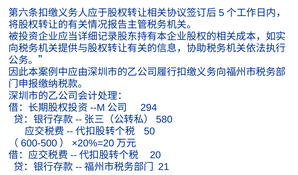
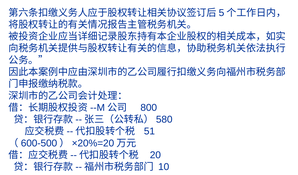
294: 294 -> 800
50: 50 -> 51
21: 21 -> 10
